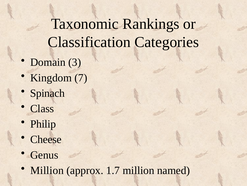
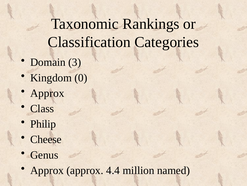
7: 7 -> 0
Spinach at (47, 93): Spinach -> Approx
Million at (47, 170): Million -> Approx
1.7: 1.7 -> 4.4
